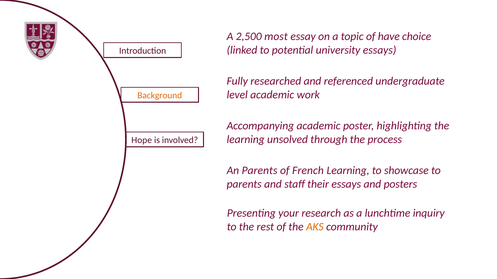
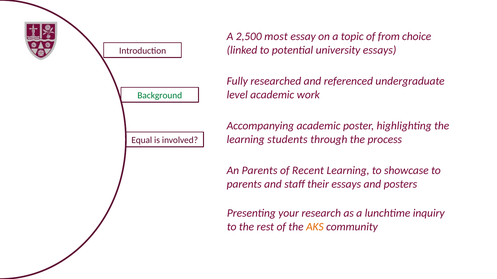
have: have -> from
Background colour: orange -> green
unsolved: unsolved -> students
Hope: Hope -> Equal
French: French -> Recent
